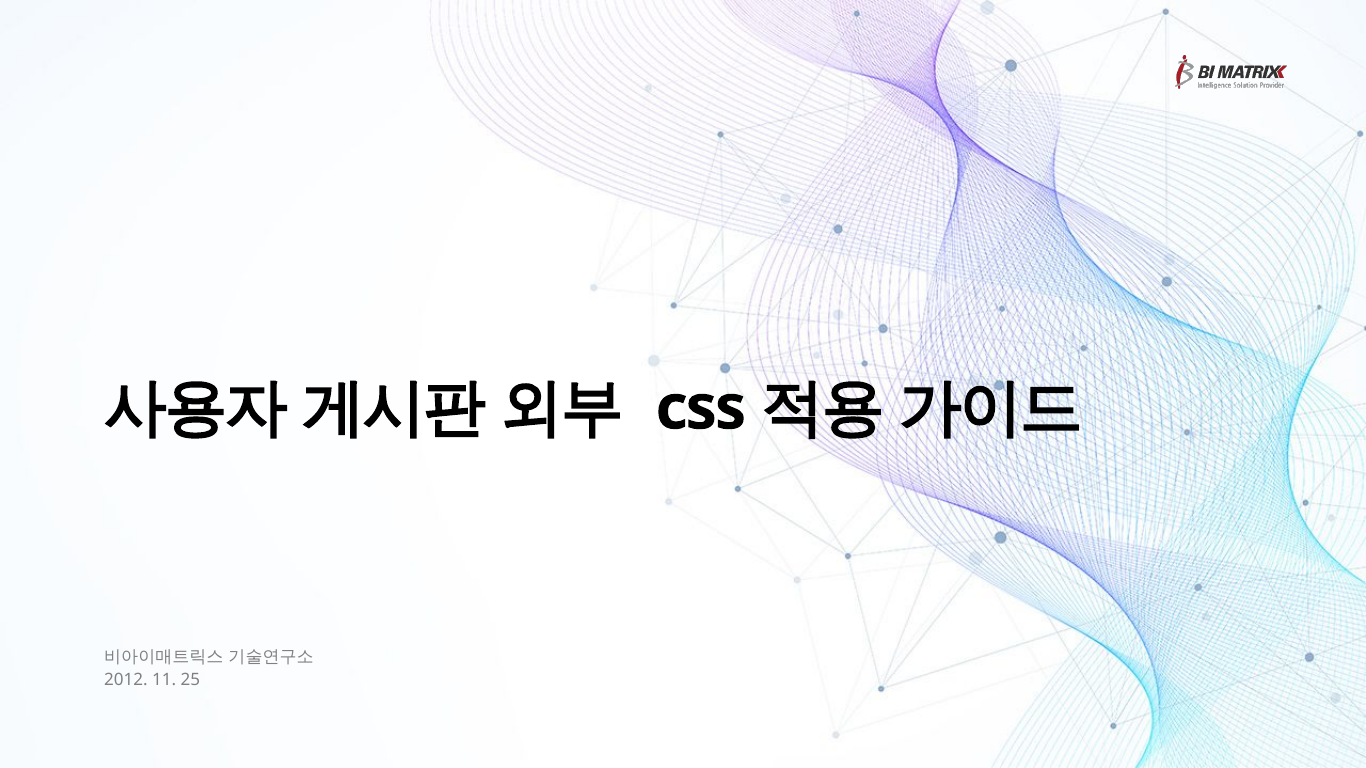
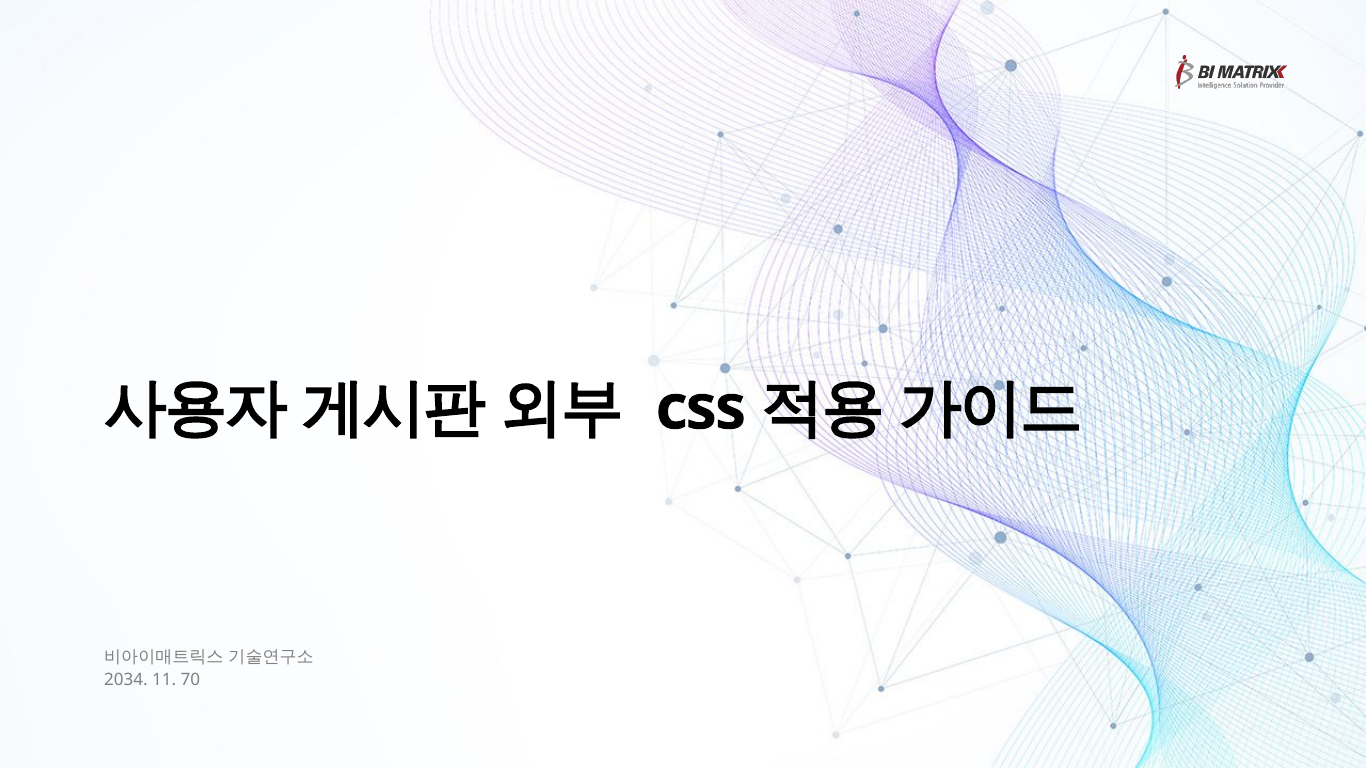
2012: 2012 -> 2034
25: 25 -> 70
